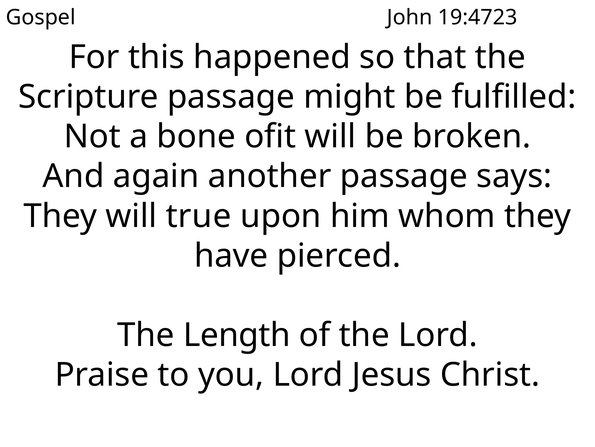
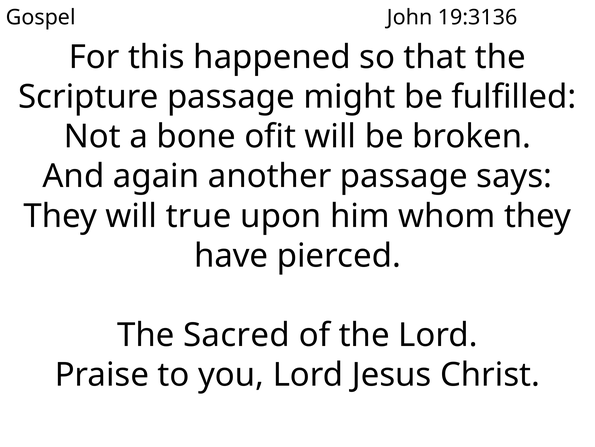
19:4723: 19:4723 -> 19:3136
Length: Length -> Sacred
